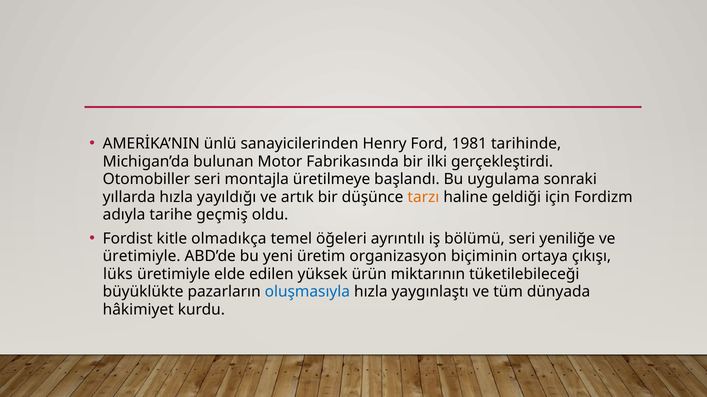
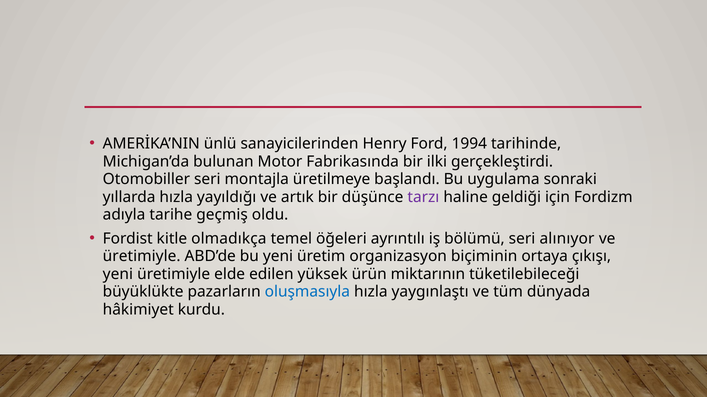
1981: 1981 -> 1994
tarzı colour: orange -> purple
yeniliğe: yeniliğe -> alınıyor
lüks at (118, 275): lüks -> yeni
